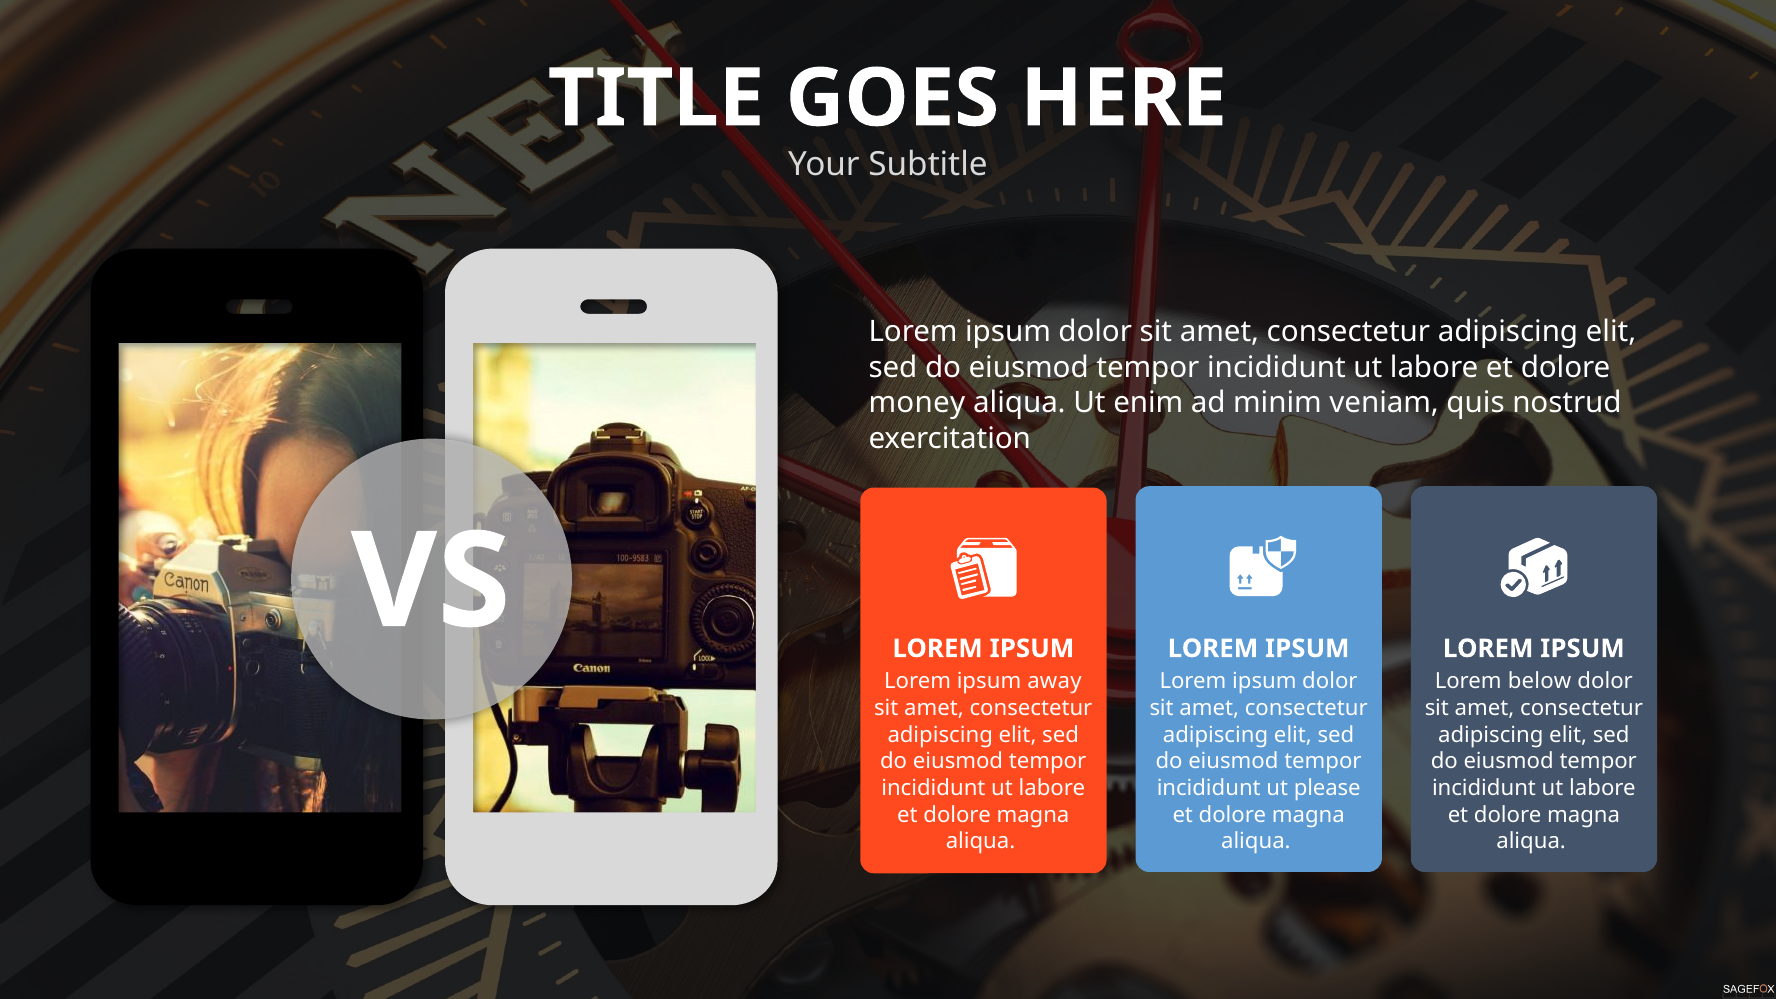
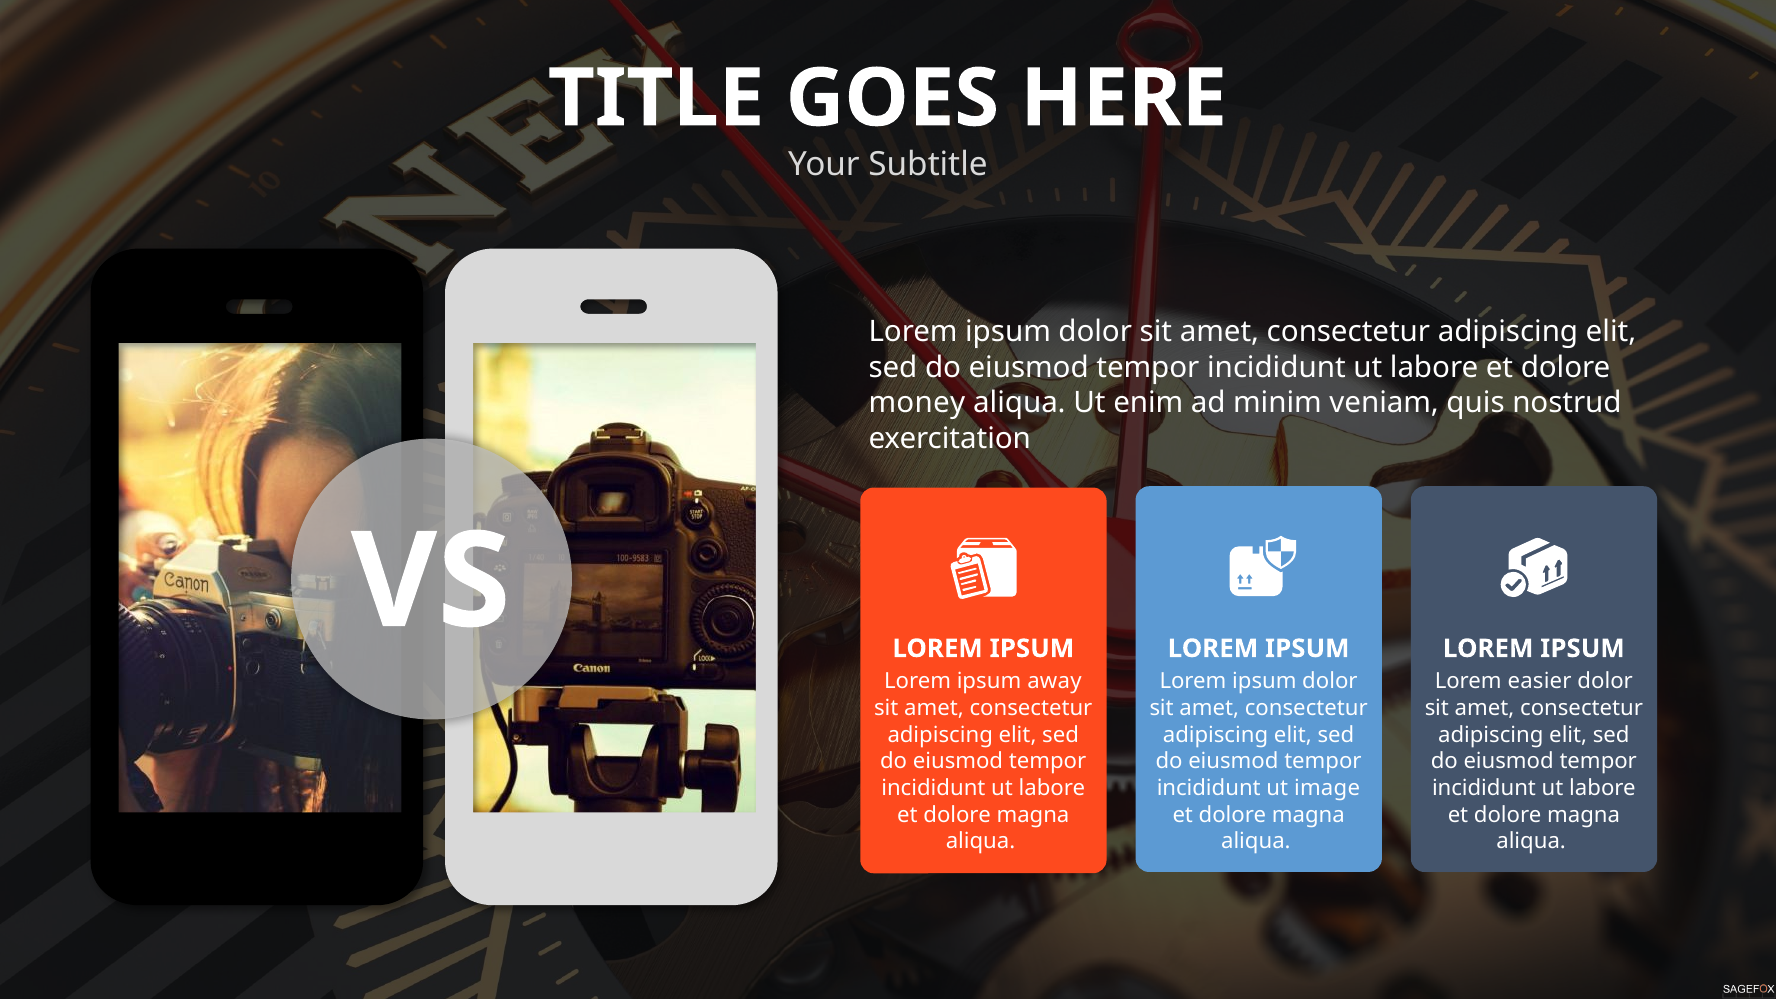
below: below -> easier
please: please -> image
